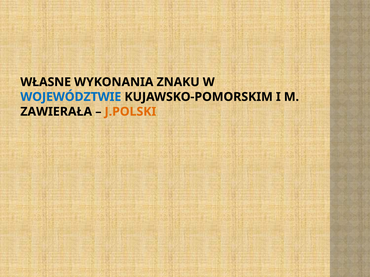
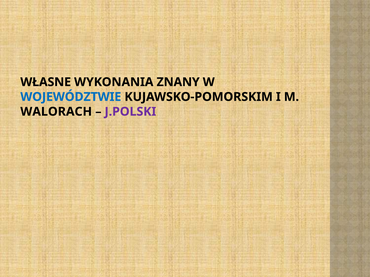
ZNAKU: ZNAKU -> ZNANY
ZAWIERAŁA: ZAWIERAŁA -> WALORACH
J.POLSKI colour: orange -> purple
